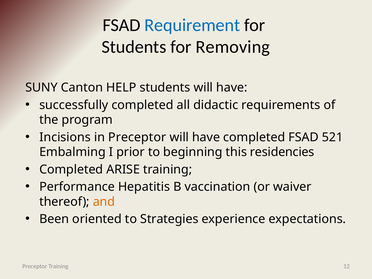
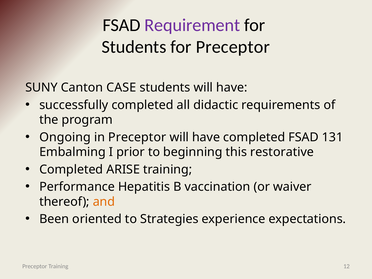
Requirement colour: blue -> purple
for Removing: Removing -> Preceptor
HELP: HELP -> CASE
Incisions: Incisions -> Ongoing
521: 521 -> 131
residencies: residencies -> restorative
